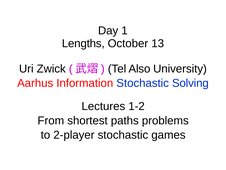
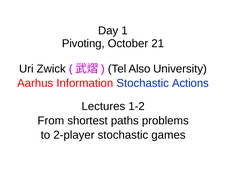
Lengths: Lengths -> Pivoting
13: 13 -> 21
Solving: Solving -> Actions
